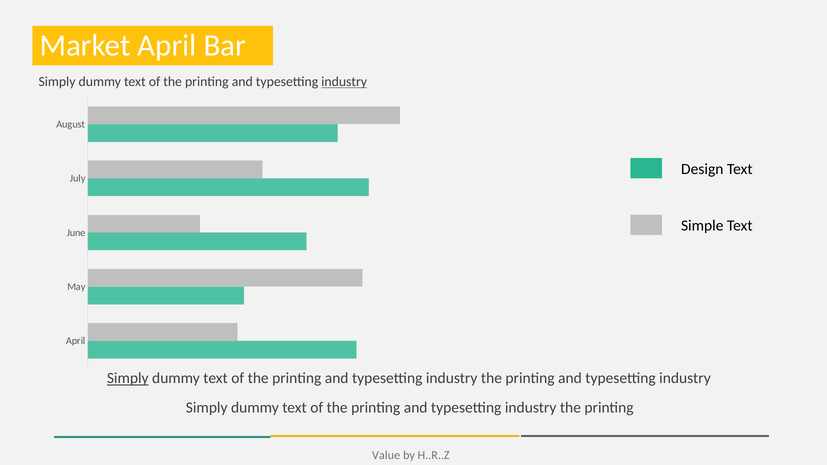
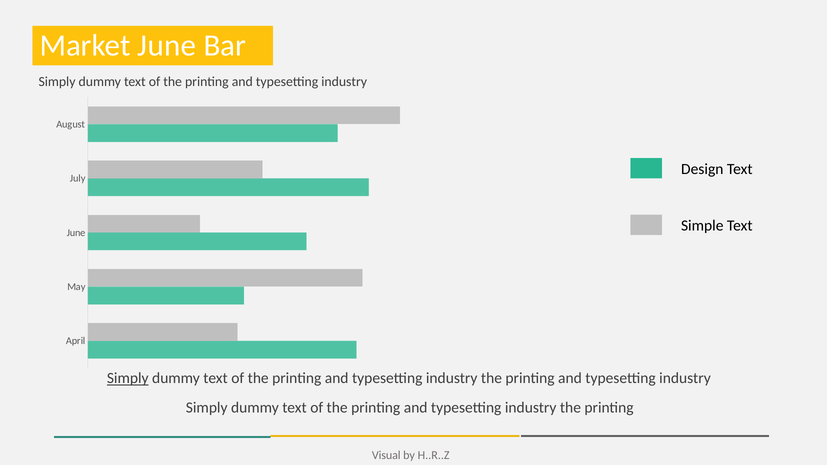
Market April: April -> June
industry at (344, 82) underline: present -> none
Value: Value -> Visual
